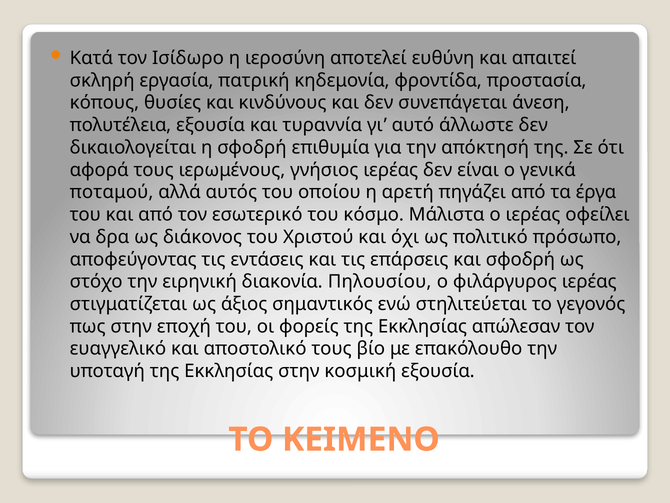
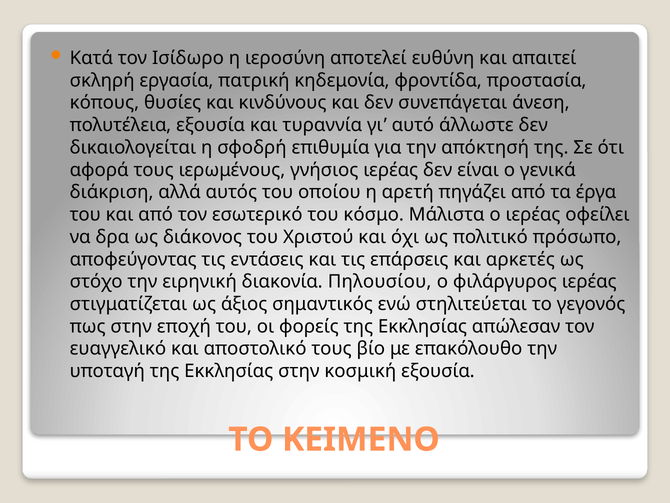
ποταμού: ποταμού -> διάκριση
και σφοδρή: σφοδρή -> αρκετές
